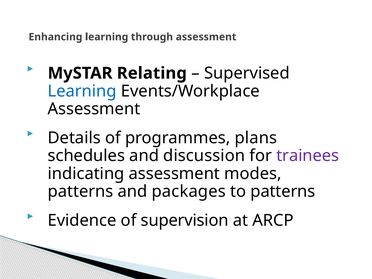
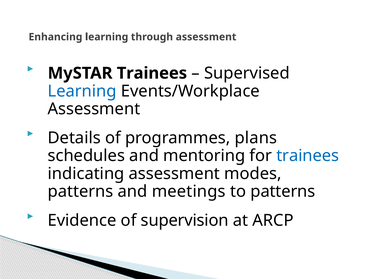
MySTAR Relating: Relating -> Trainees
discussion: discussion -> mentoring
trainees at (308, 156) colour: purple -> blue
packages: packages -> meetings
